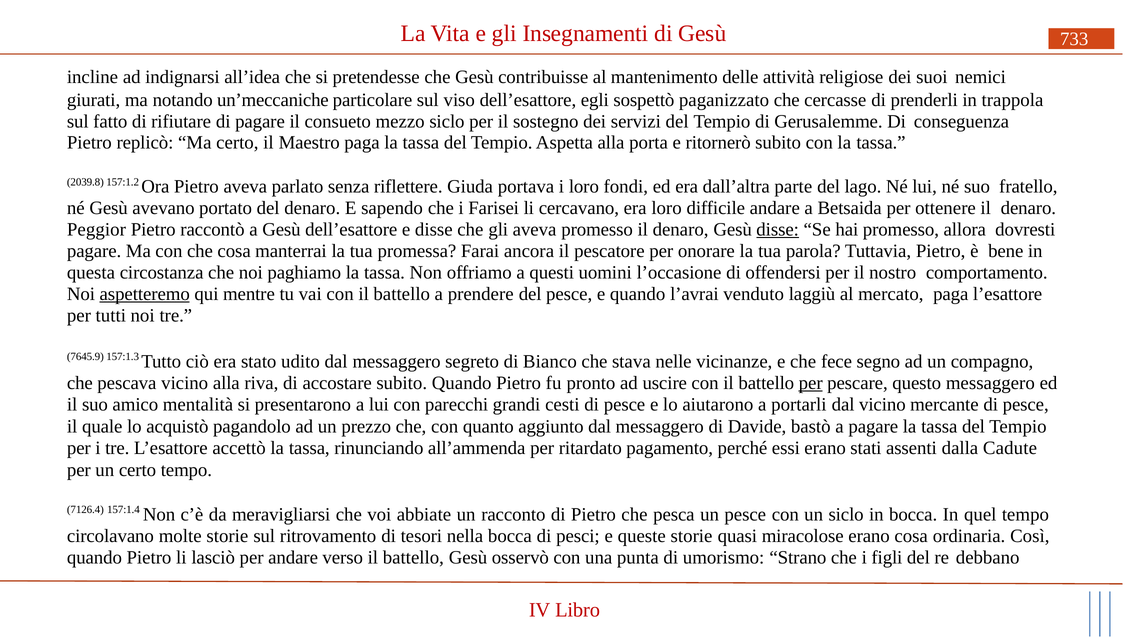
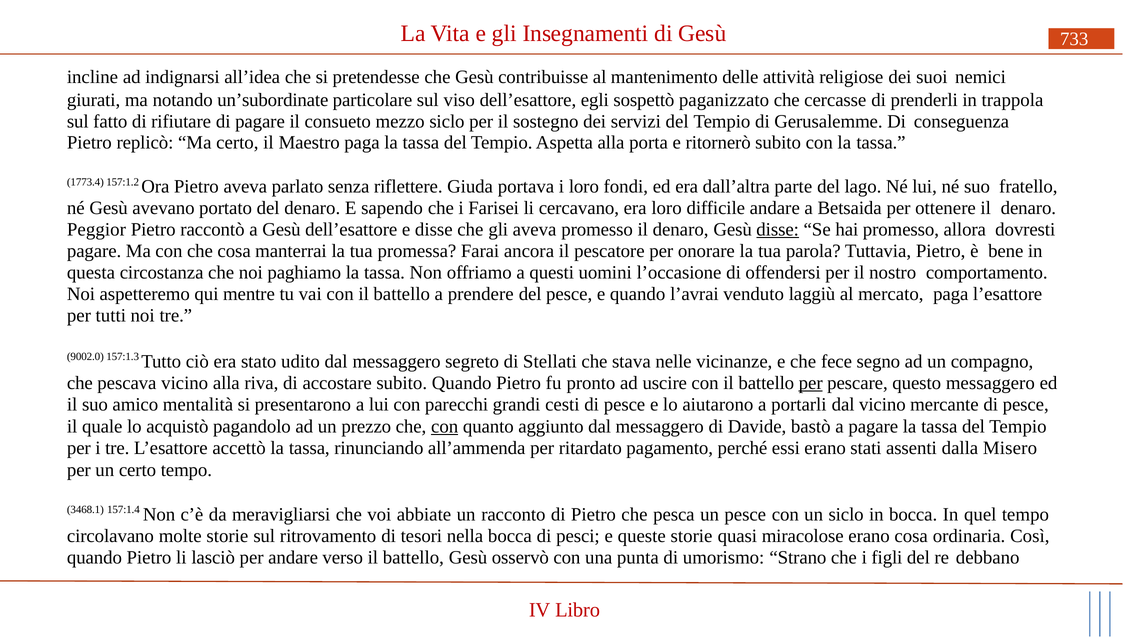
un’meccaniche: un’meccaniche -> un’subordinate
2039.8: 2039.8 -> 1773.4
aspetteremo underline: present -> none
7645.9: 7645.9 -> 9002.0
Bianco: Bianco -> Stellati
con at (445, 427) underline: none -> present
Cadute: Cadute -> Misero
7126.4: 7126.4 -> 3468.1
